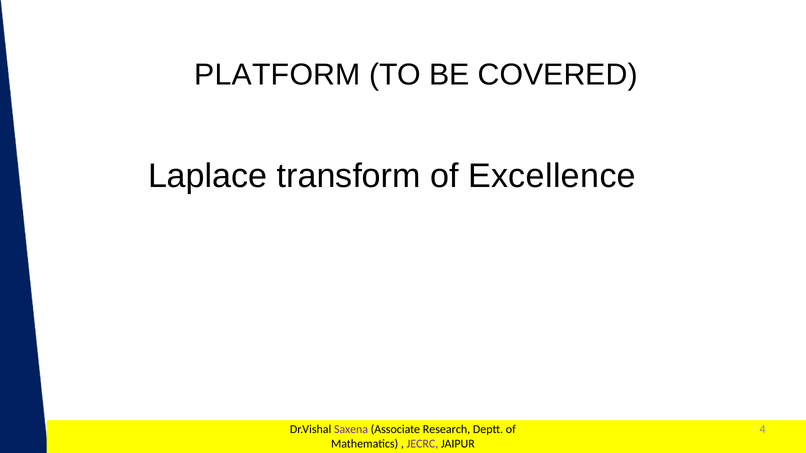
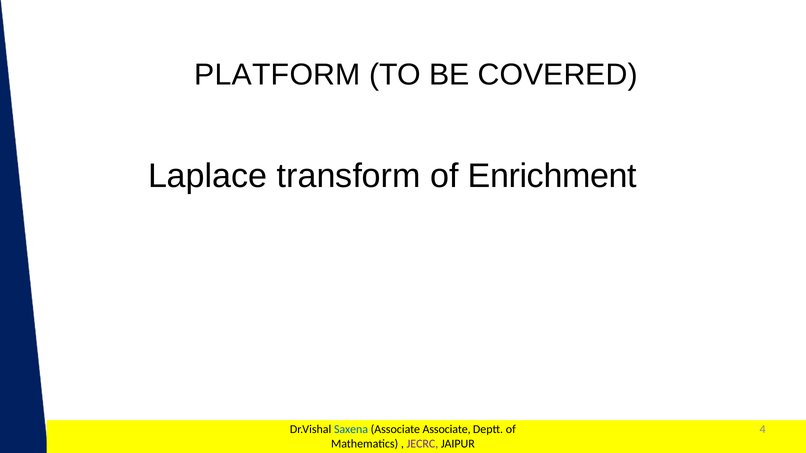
Excellence: Excellence -> Enrichment
Saxena colour: purple -> blue
Associate Research: Research -> Associate
